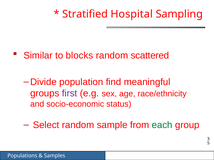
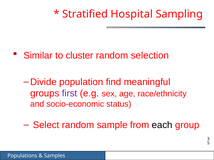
blocks: blocks -> cluster
scattered: scattered -> selection
each colour: green -> black
